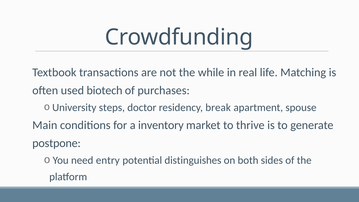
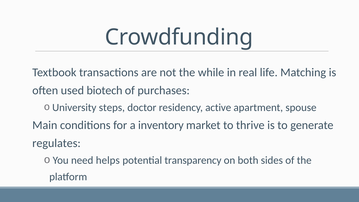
break: break -> active
postpone: postpone -> regulates
entry: entry -> helps
distinguishes: distinguishes -> transparency
